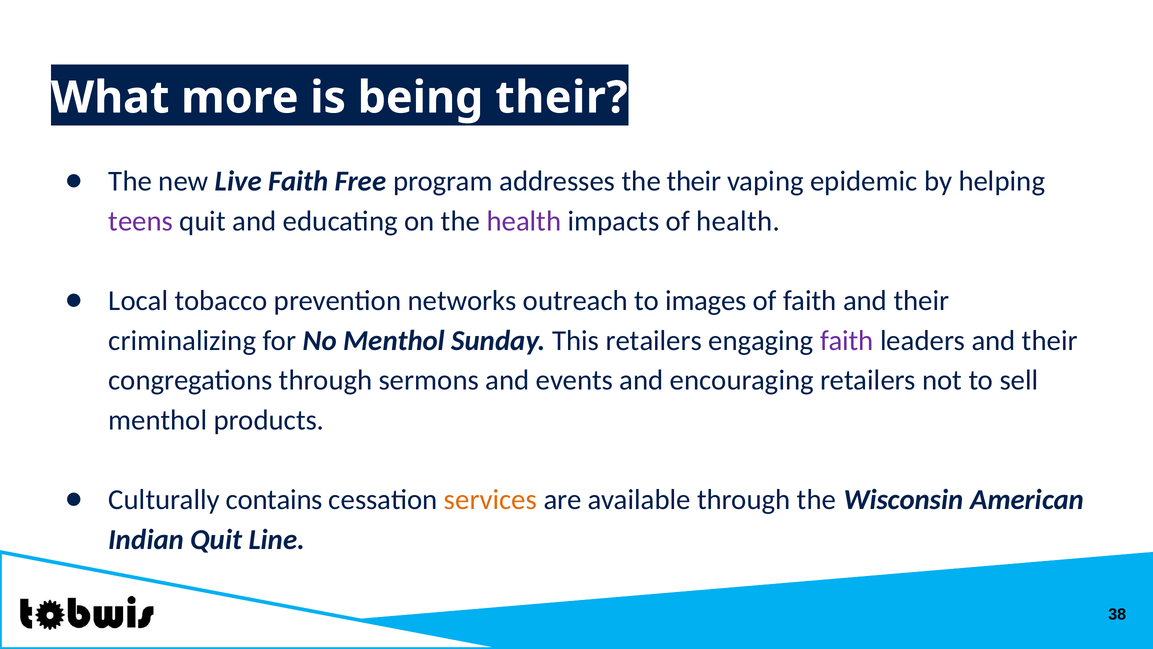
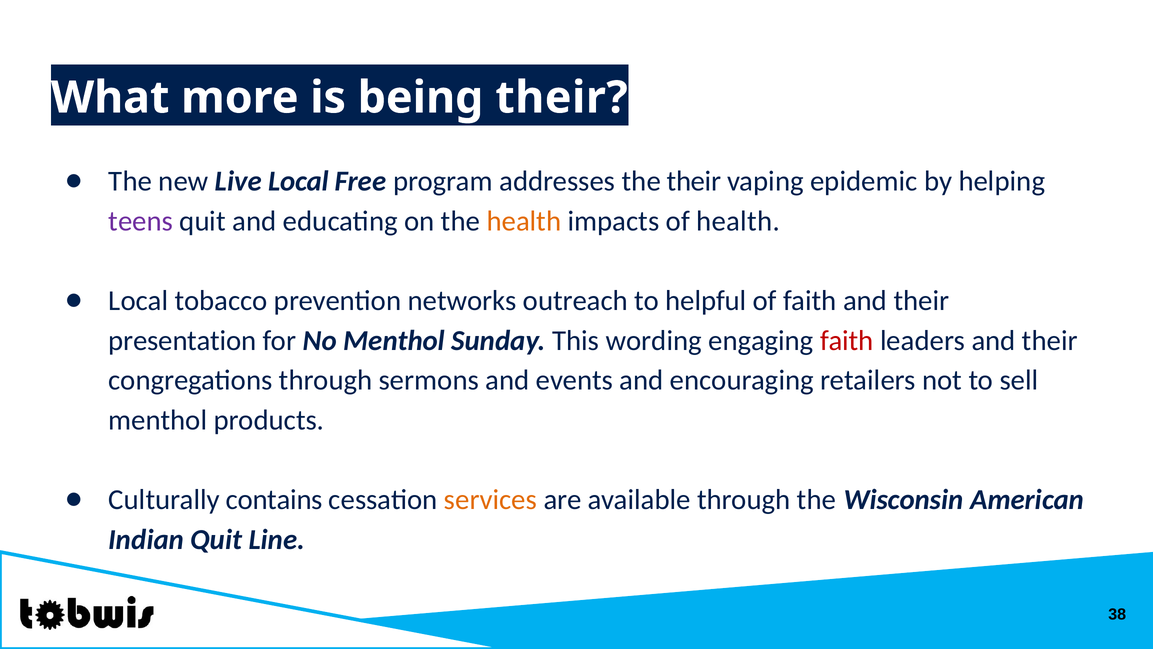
Live Faith: Faith -> Local
health at (524, 221) colour: purple -> orange
images: images -> helpful
criminalizing: criminalizing -> presentation
This retailers: retailers -> wording
faith at (847, 340) colour: purple -> red
